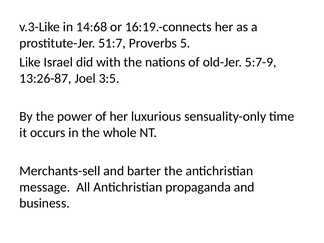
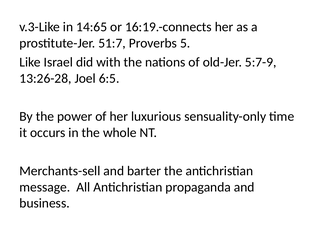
14:68: 14:68 -> 14:65
13:26-87: 13:26-87 -> 13:26-28
3:5: 3:5 -> 6:5
